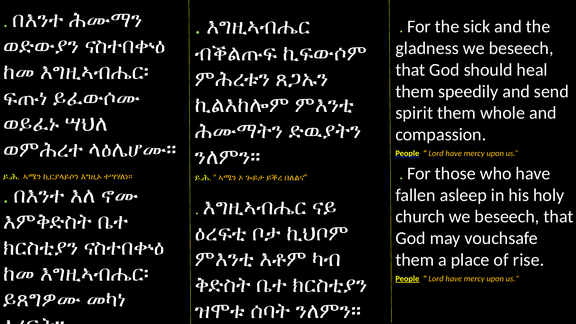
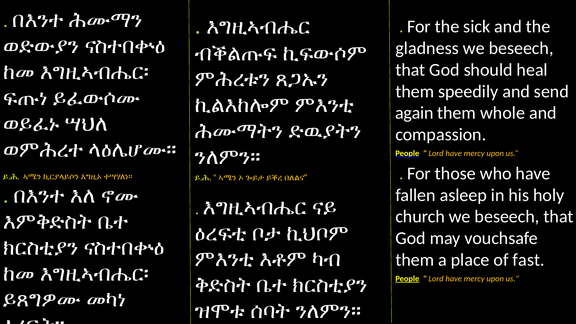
spirit: spirit -> again
rise: rise -> fast
